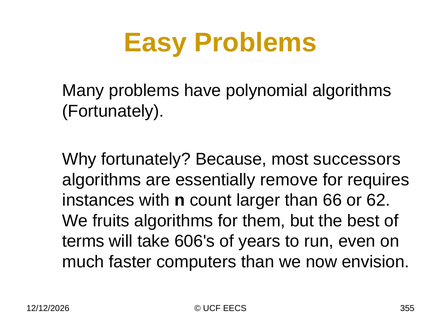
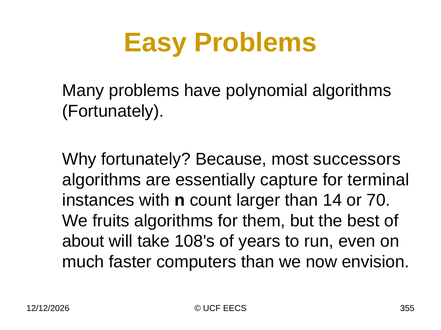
remove: remove -> capture
requires: requires -> terminal
66: 66 -> 14
62: 62 -> 70
terms: terms -> about
606's: 606's -> 108's
